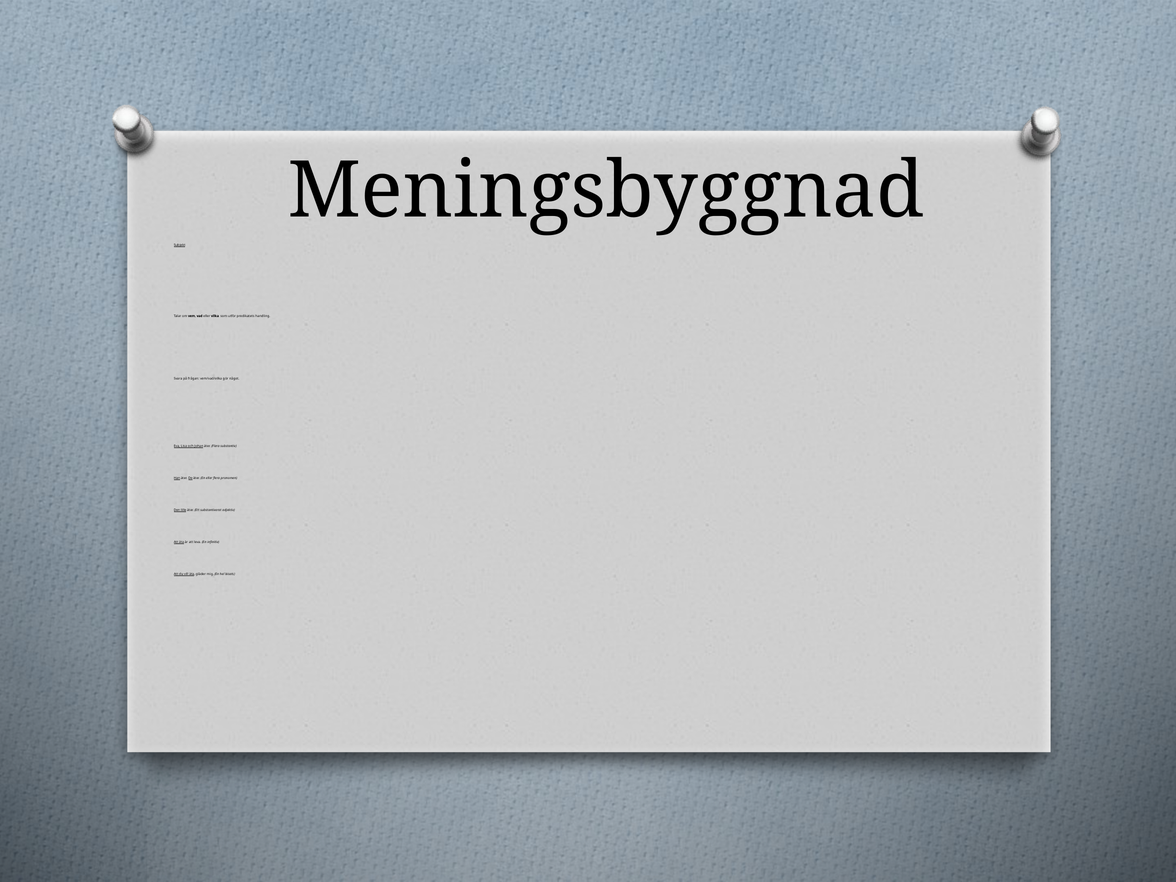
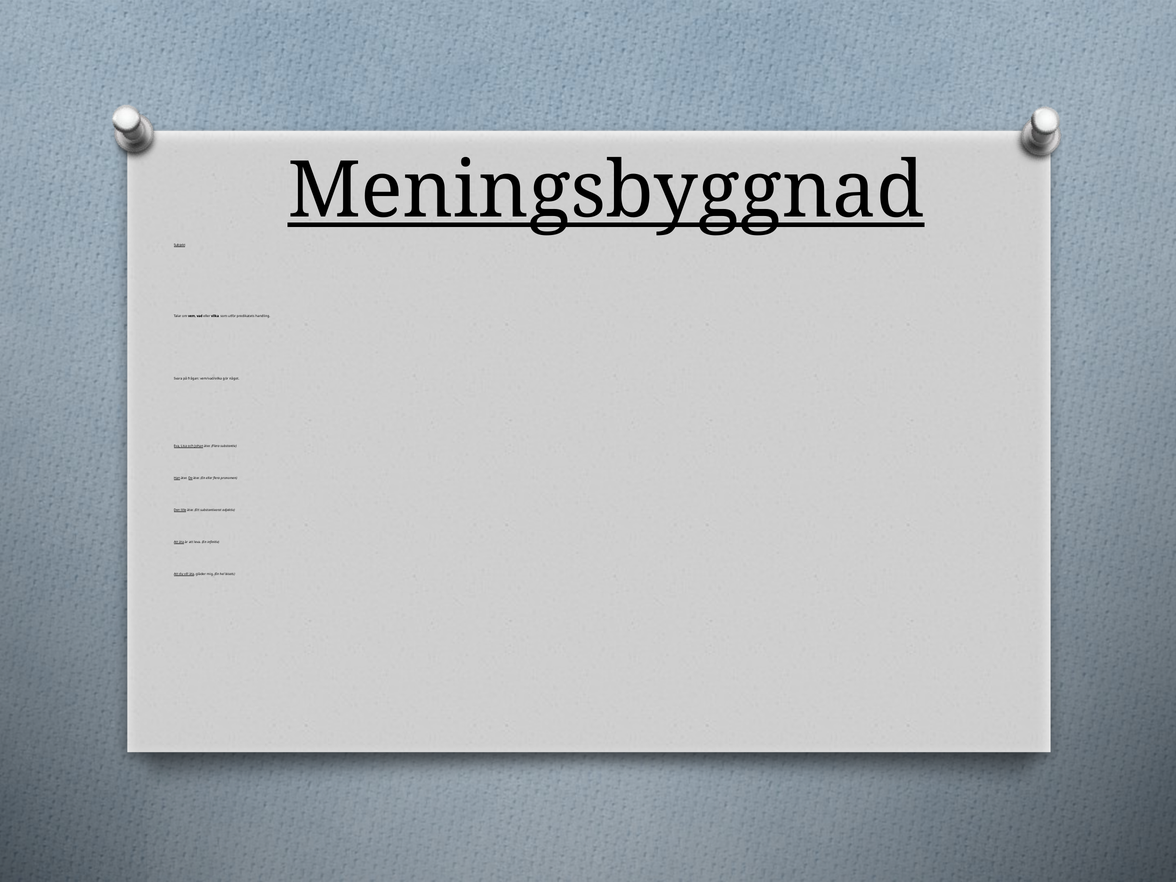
Meningsbyggnad underline: none -> present
